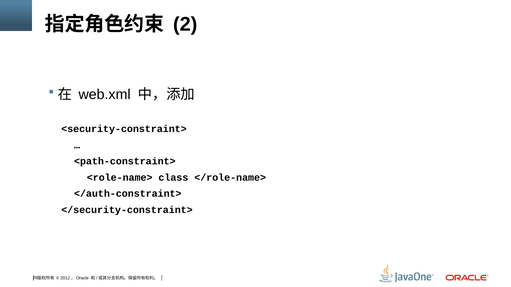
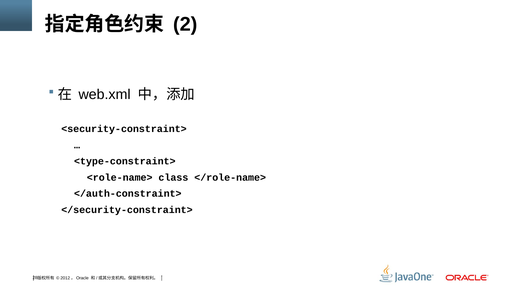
<path-constraint>: <path-constraint> -> <type-constraint>
